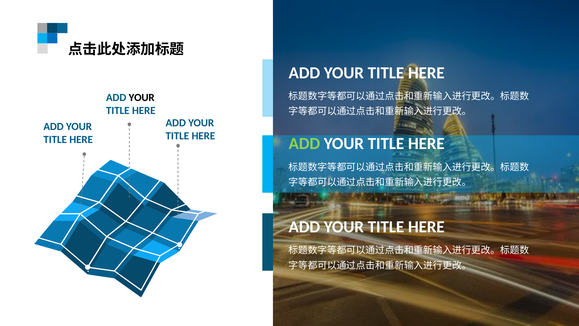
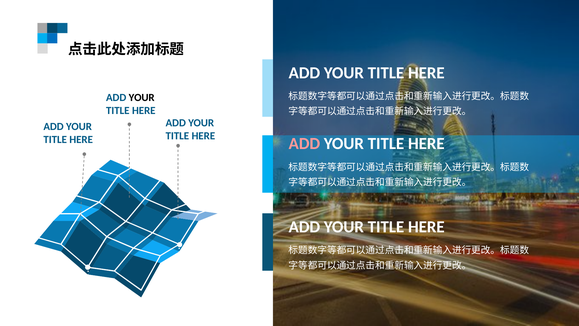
ADD at (304, 144) colour: light green -> pink
